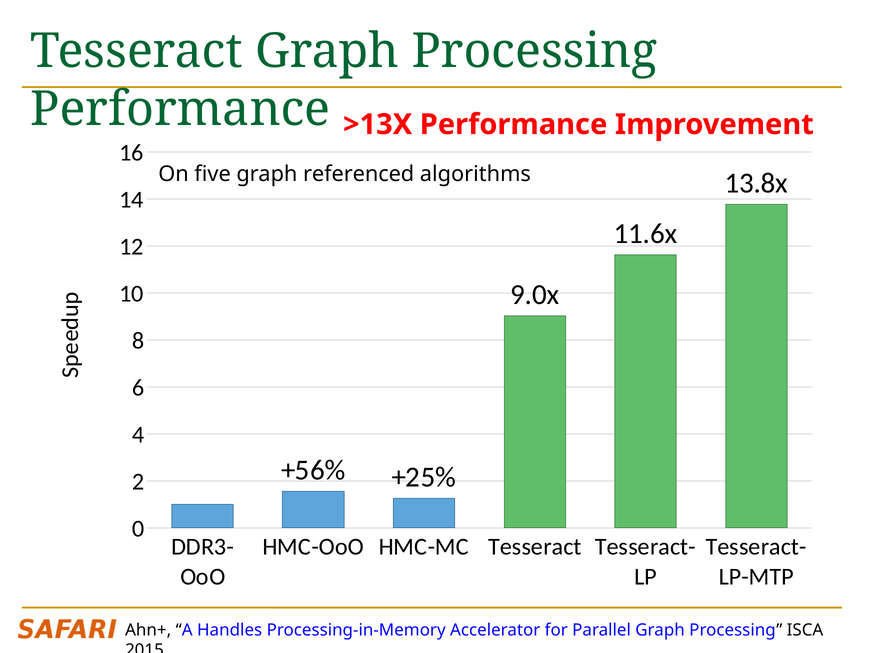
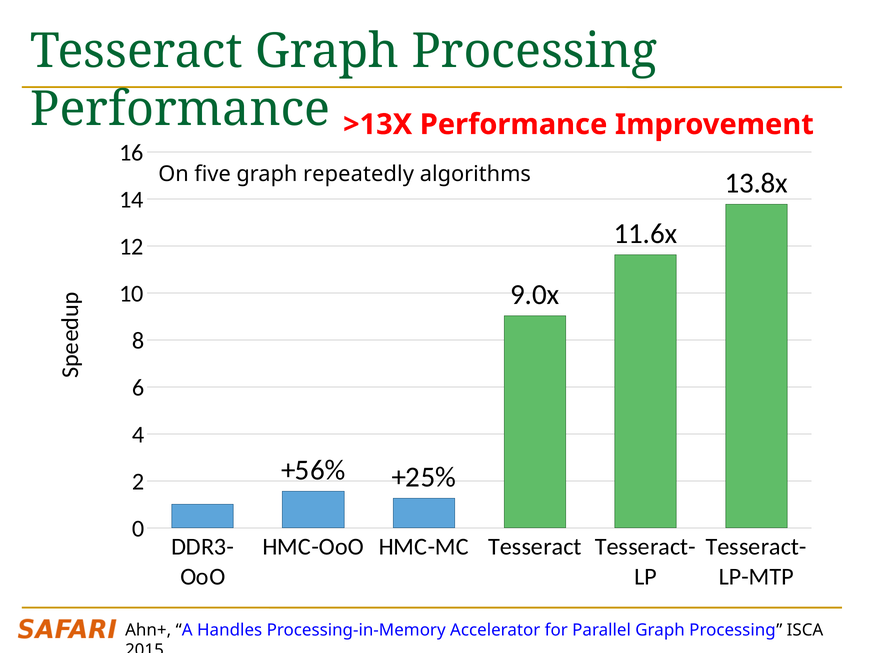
referenced: referenced -> repeatedly
